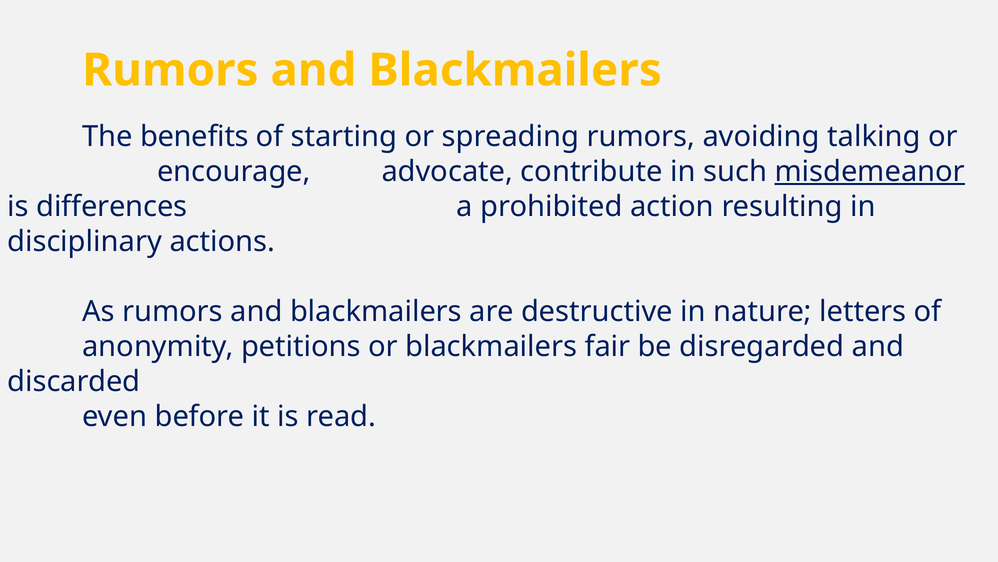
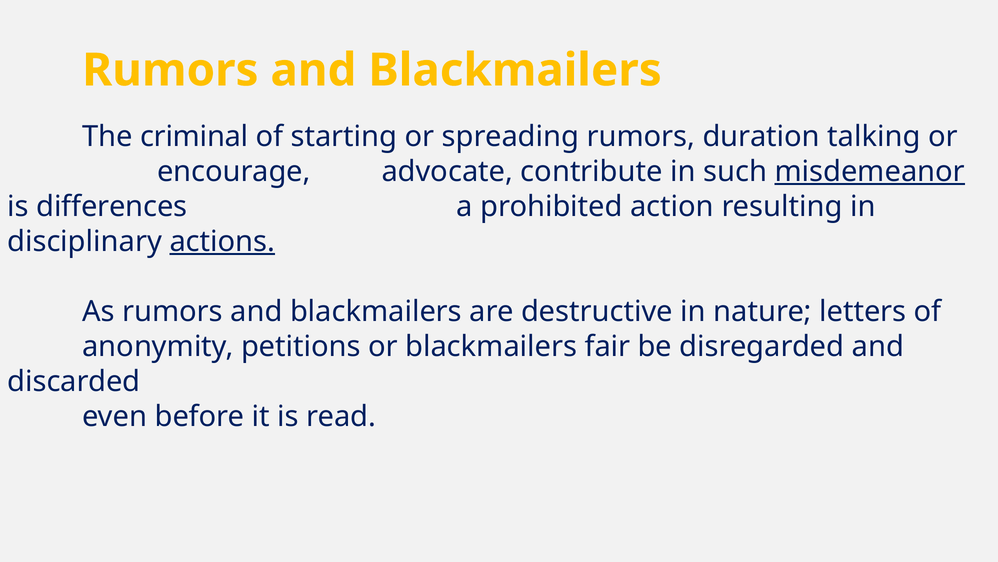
benefits: benefits -> criminal
avoiding: avoiding -> duration
actions underline: none -> present
